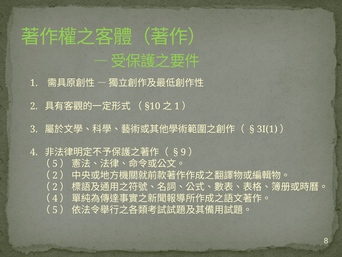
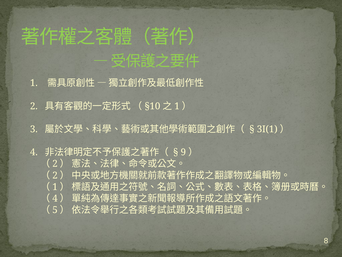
5 at (55, 164): 5 -> 2
2 at (55, 187): 2 -> 1
